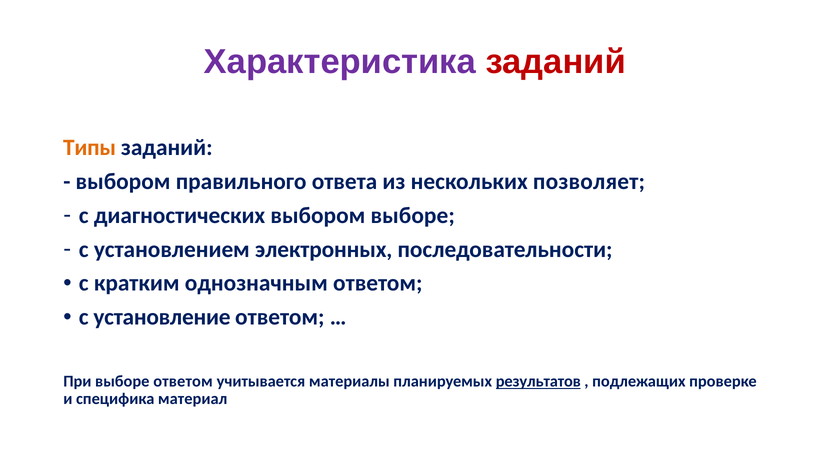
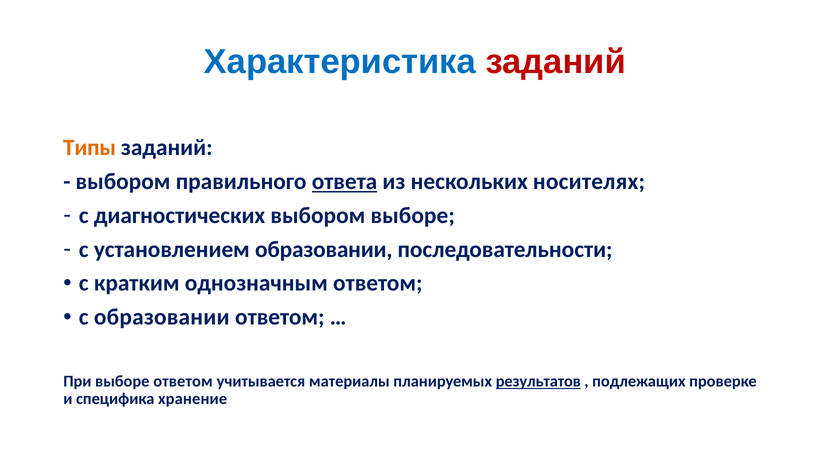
Характеристика colour: purple -> blue
ответа underline: none -> present
позволяет: позволяет -> носителях
установлением электронных: электронных -> образовании
с установление: установление -> образовании
материал: материал -> хранение
